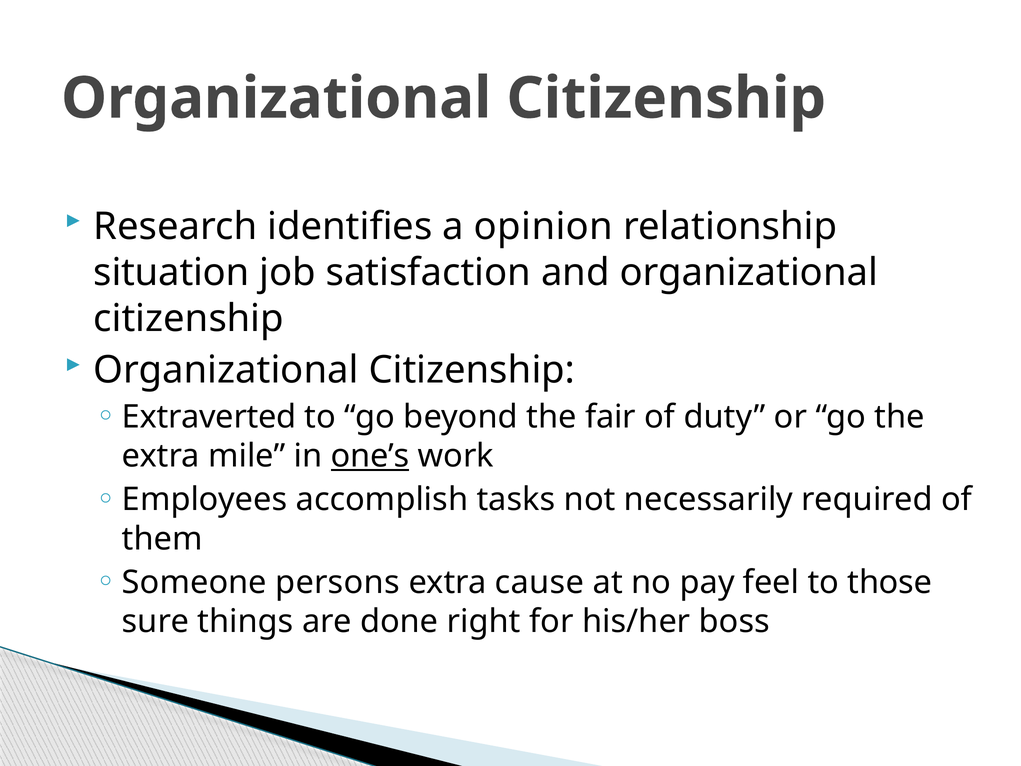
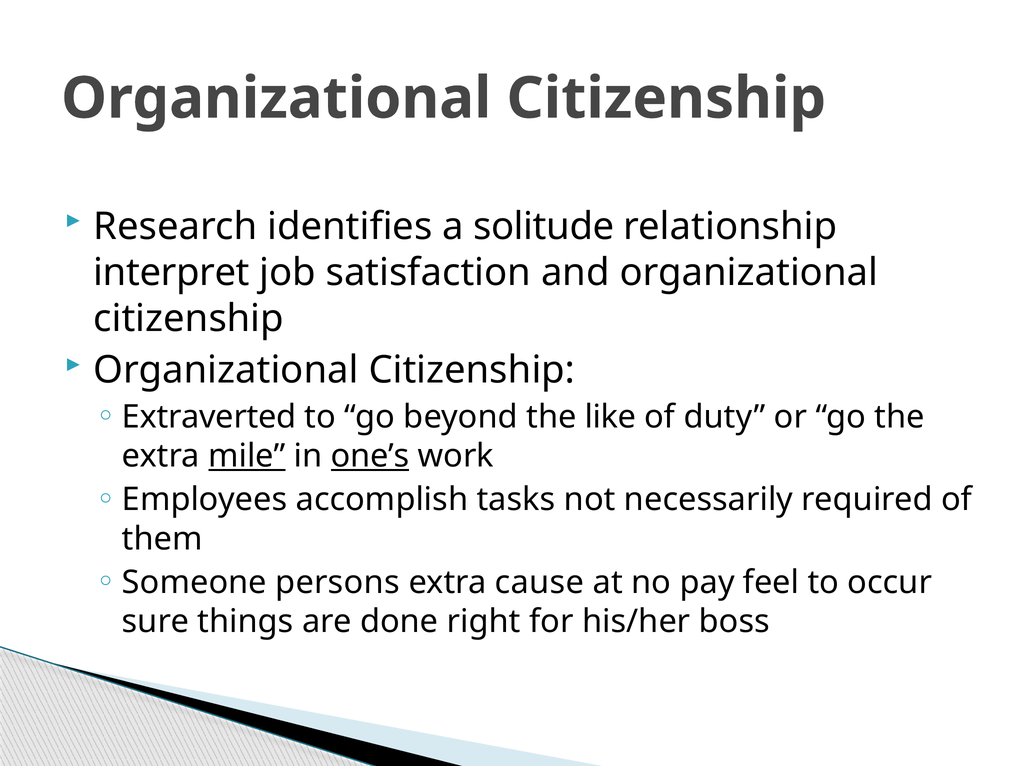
opinion: opinion -> solitude
situation: situation -> interpret
fair: fair -> like
mile underline: none -> present
those: those -> occur
